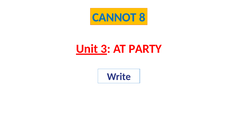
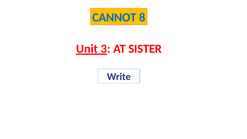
PARTY: PARTY -> SISTER
